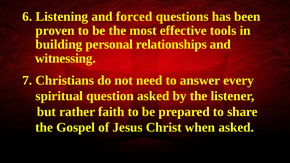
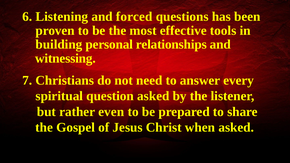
faith: faith -> even
